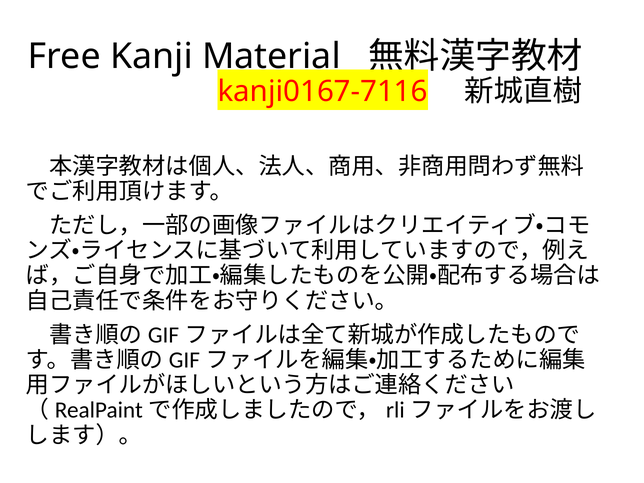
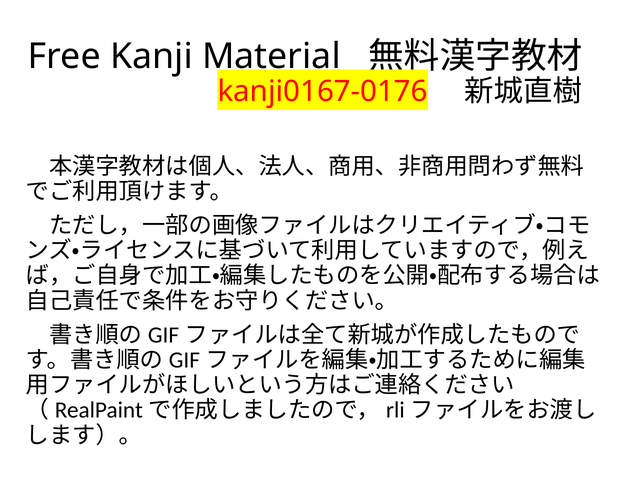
kanji0167-7116: kanji0167-7116 -> kanji0167-0176
